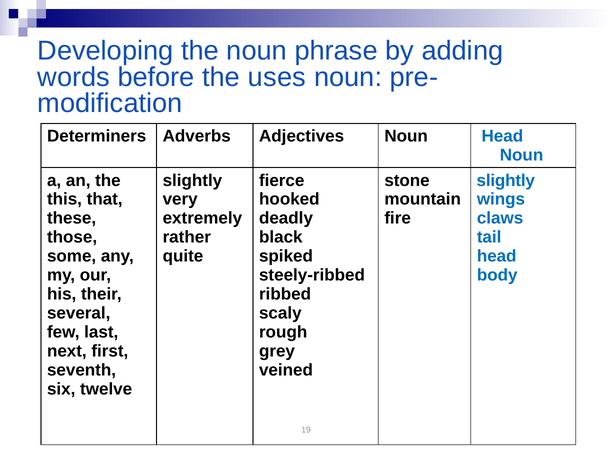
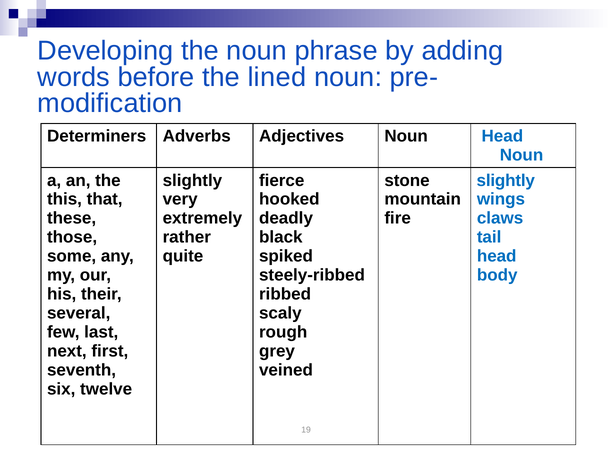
uses: uses -> lined
